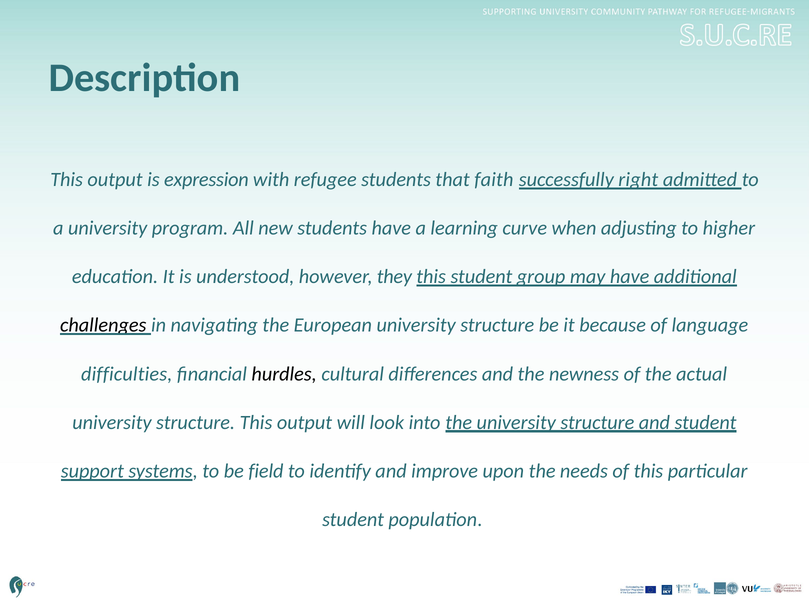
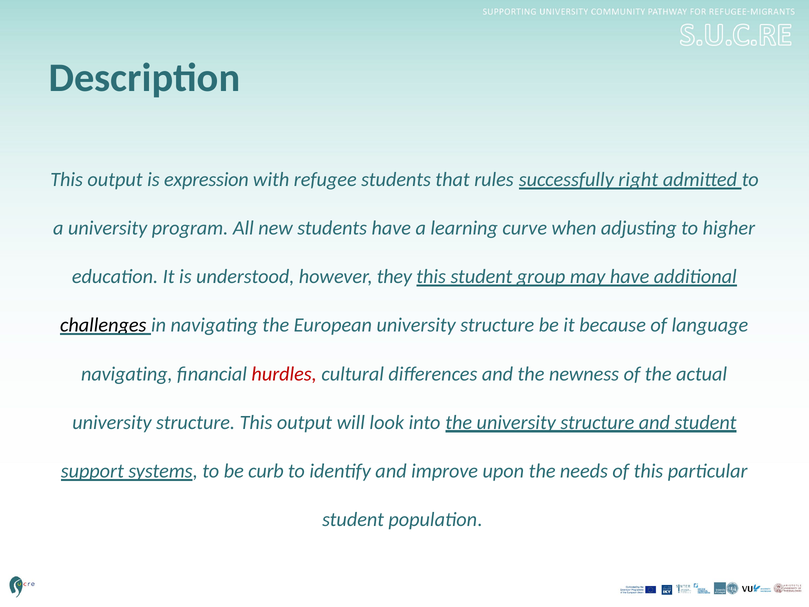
faith: faith -> rules
difficulties at (127, 374): difficulties -> navigating
hurdles colour: black -> red
field: field -> curb
